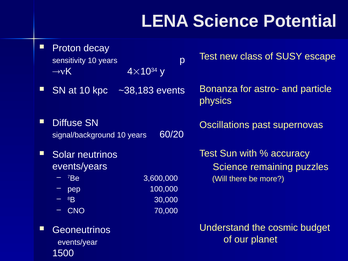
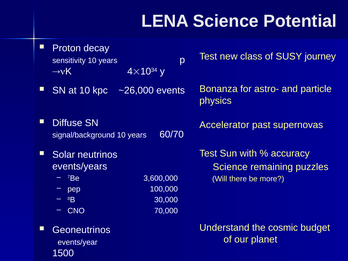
escape: escape -> journey
~38,183: ~38,183 -> ~26,000
Oscillations: Oscillations -> Accelerator
60/20: 60/20 -> 60/70
